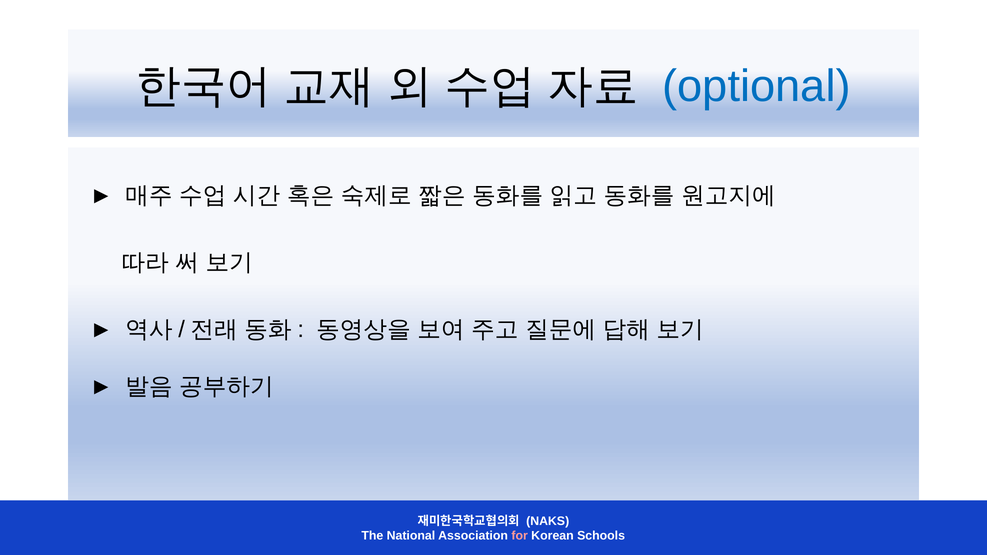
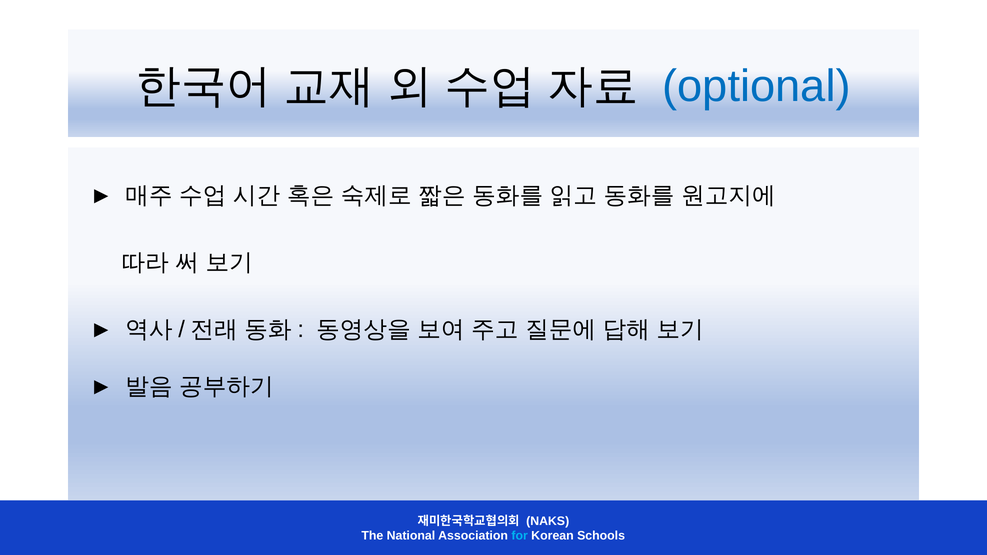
for colour: pink -> light blue
